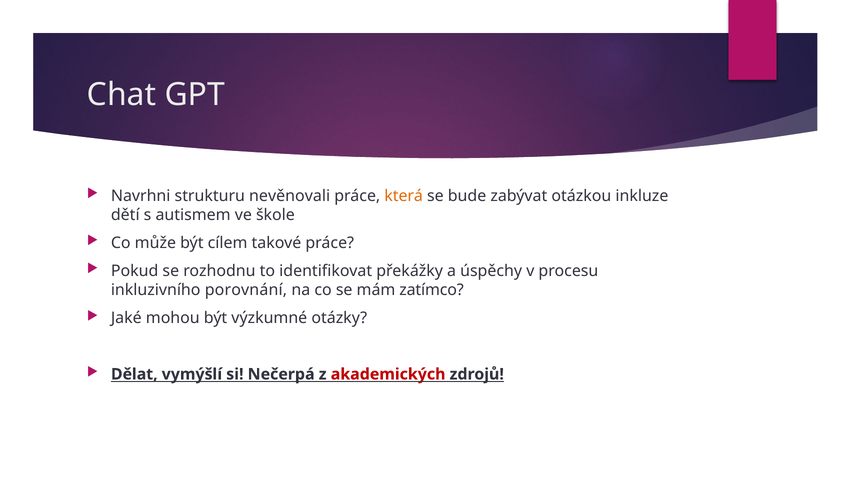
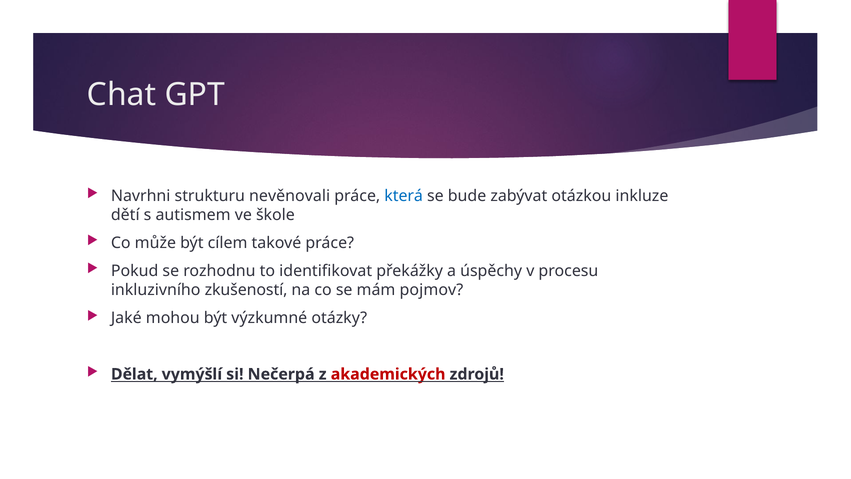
která colour: orange -> blue
porovnání: porovnání -> zkušeností
zatímco: zatímco -> pojmov
